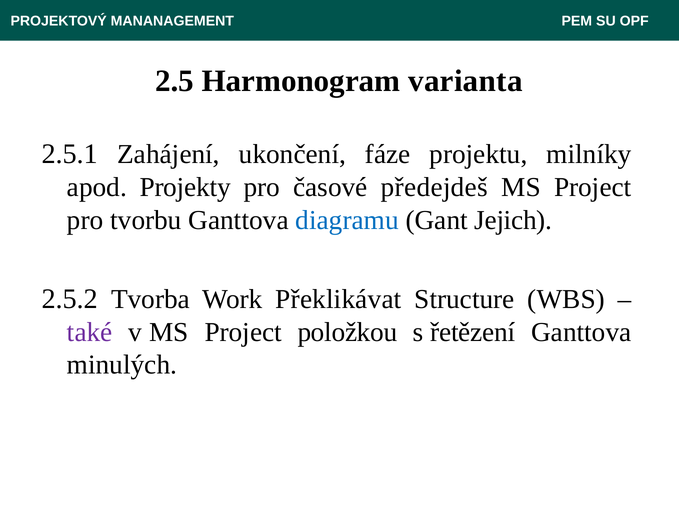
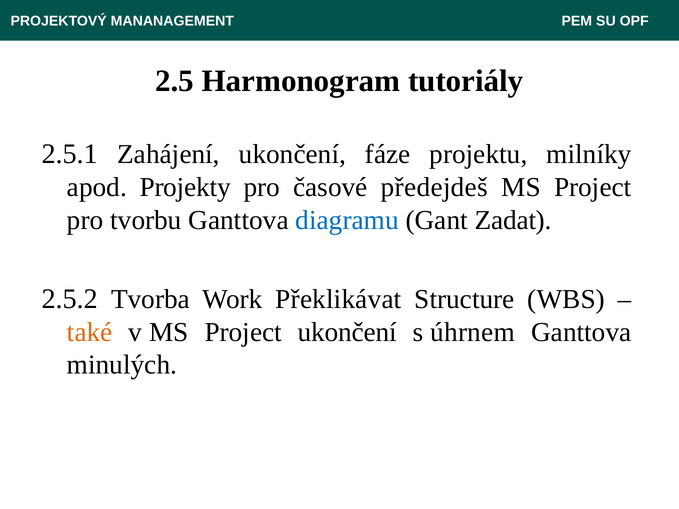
varianta: varianta -> tutoriály
Jejich: Jejich -> Zadat
také colour: purple -> orange
Project položkou: položkou -> ukončení
řetězení: řetězení -> úhrnem
